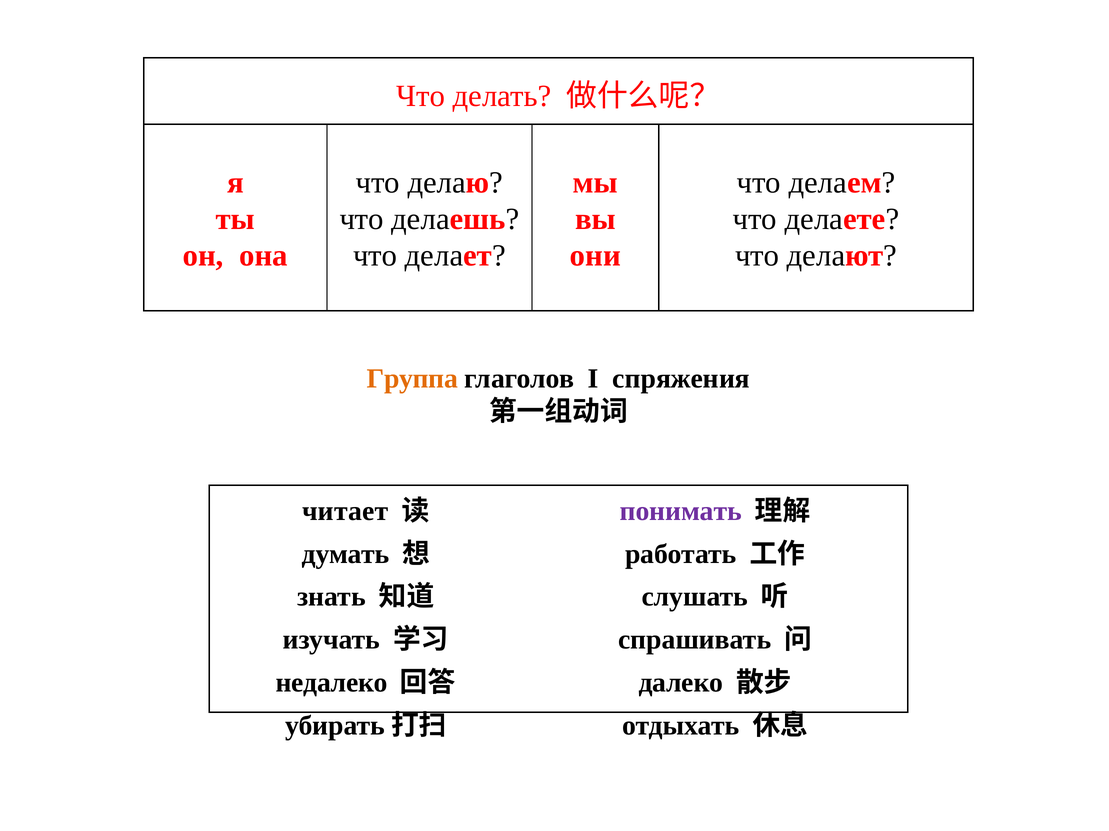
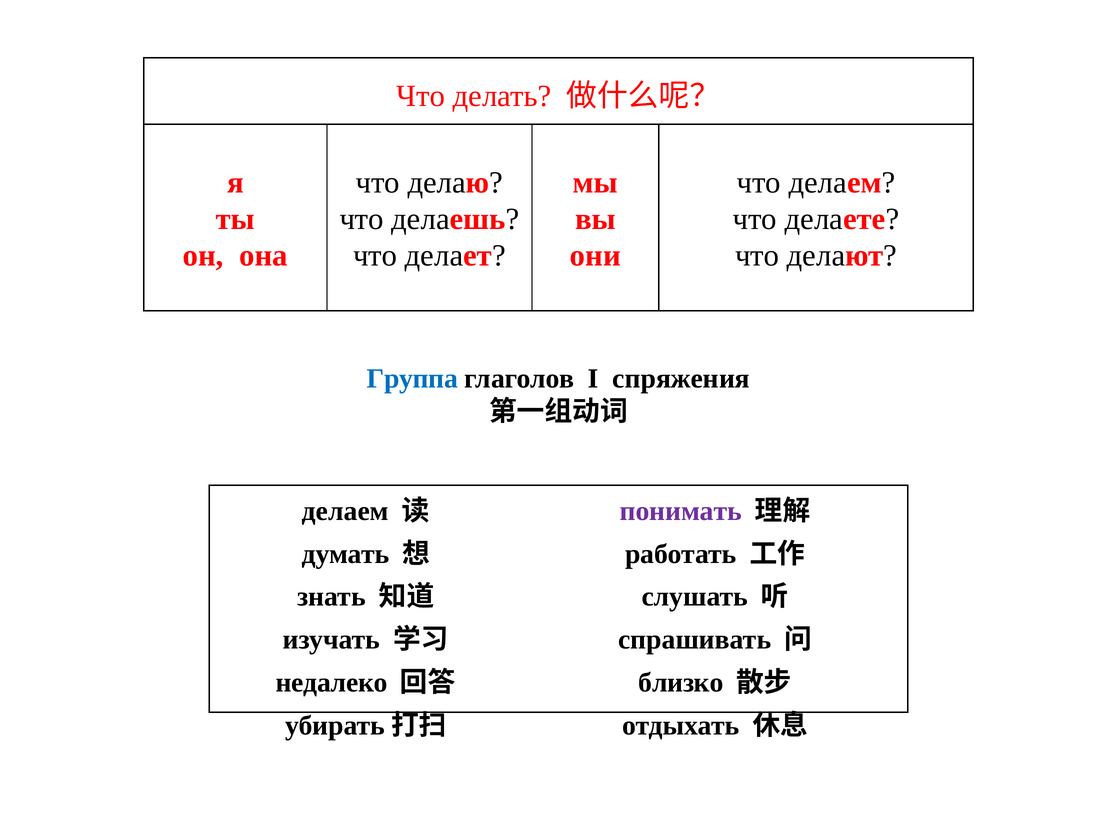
Группа colour: orange -> blue
читает at (345, 512): читает -> делаем
далеко: далеко -> близко
